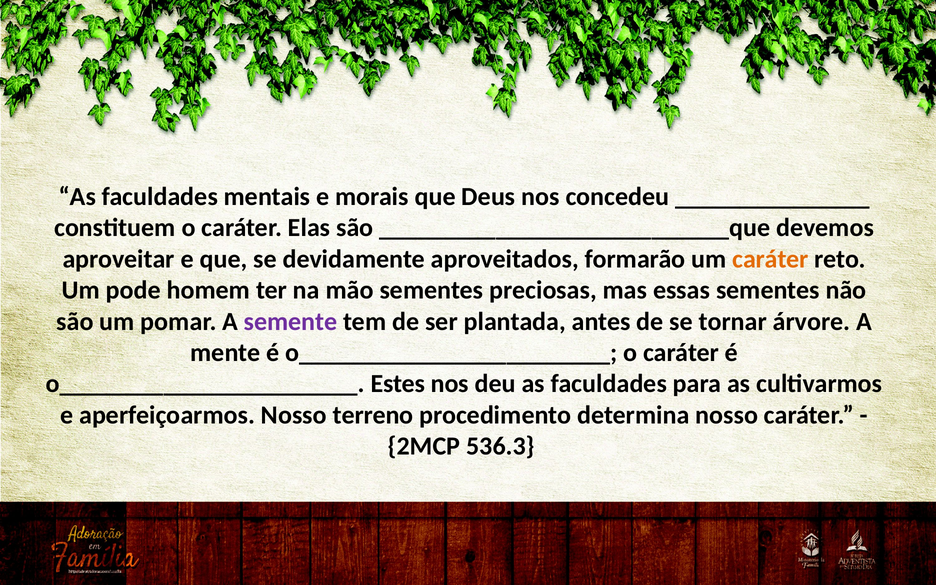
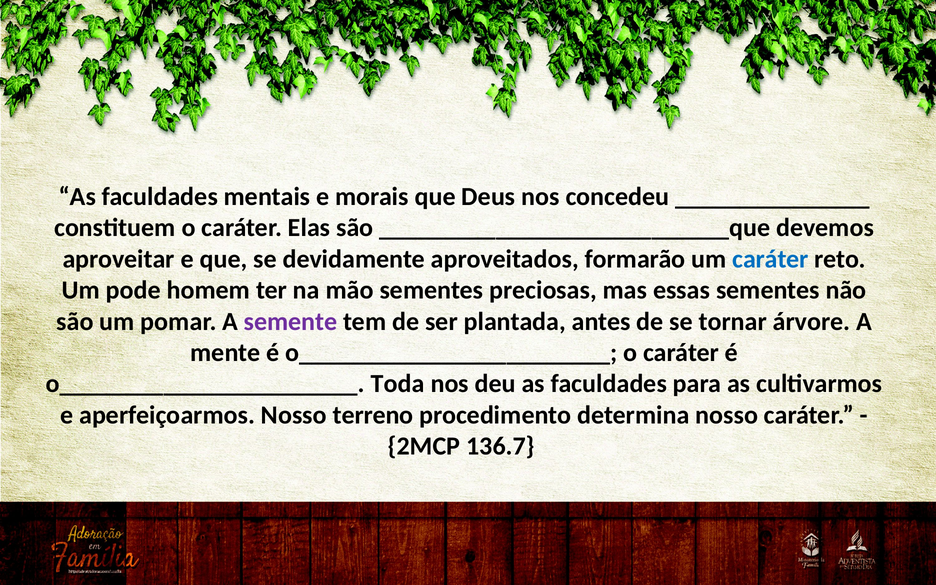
caráter at (770, 259) colour: orange -> blue
Estes: Estes -> Toda
536.3: 536.3 -> 136.7
